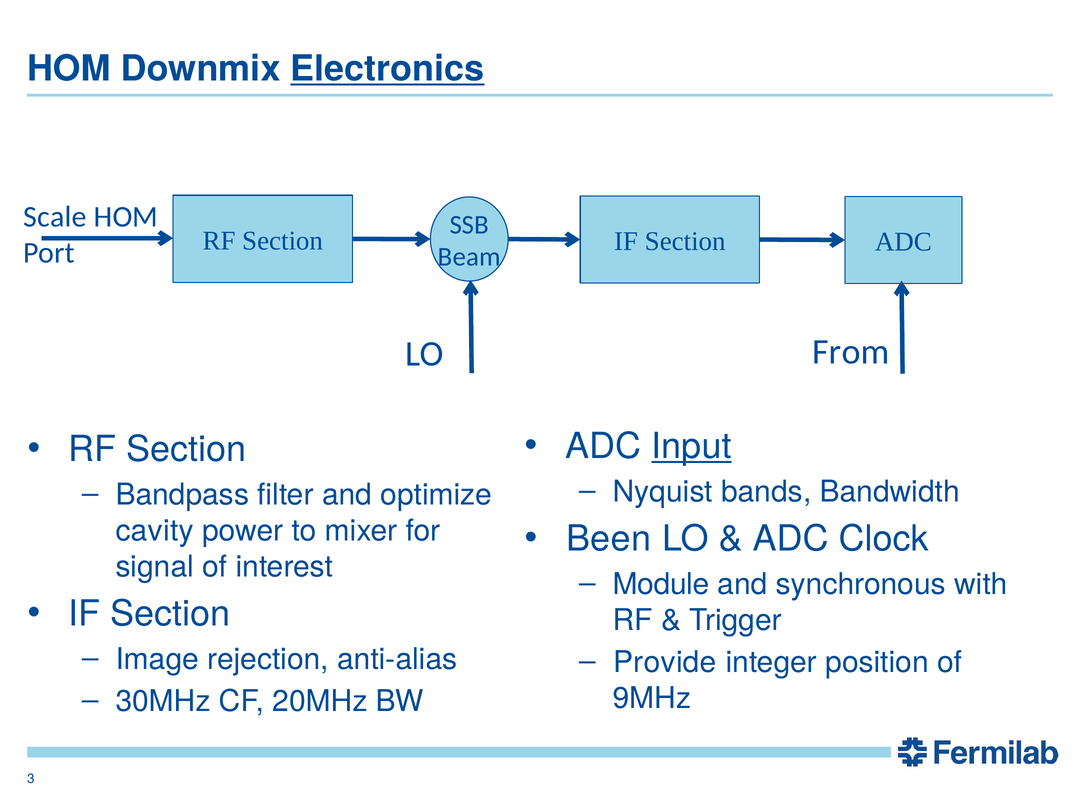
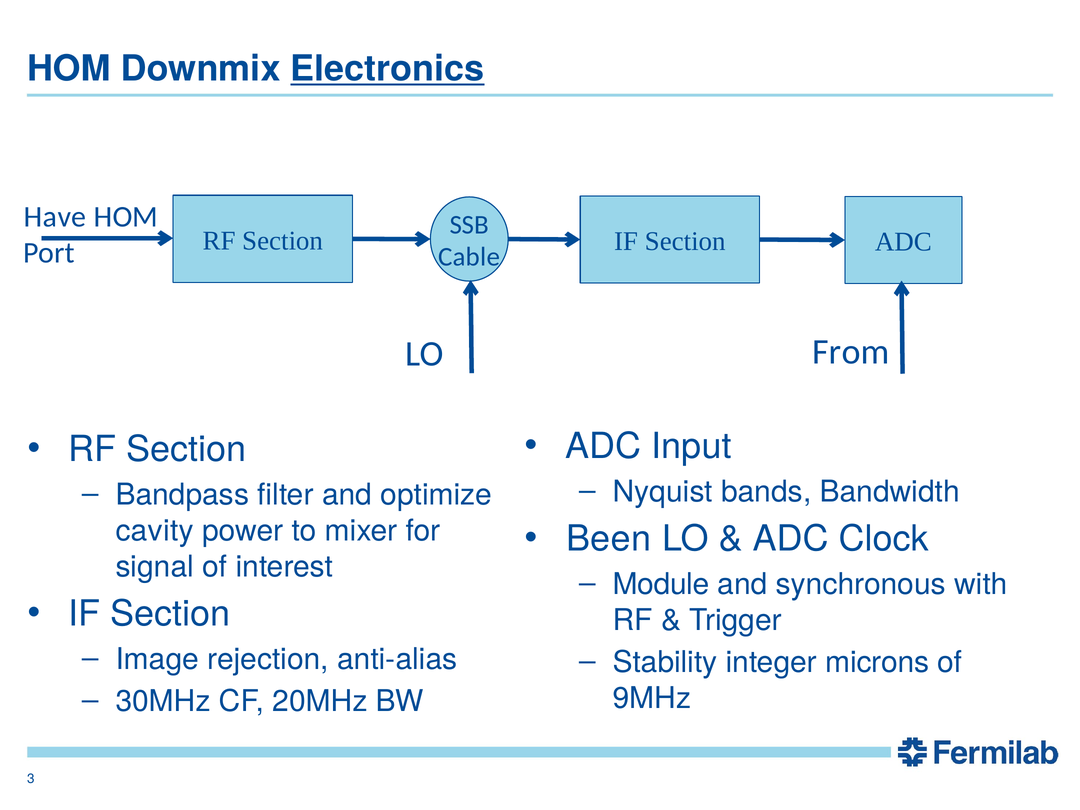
Scale: Scale -> Have
Beam: Beam -> Cable
Input underline: present -> none
Provide: Provide -> Stability
position: position -> microns
